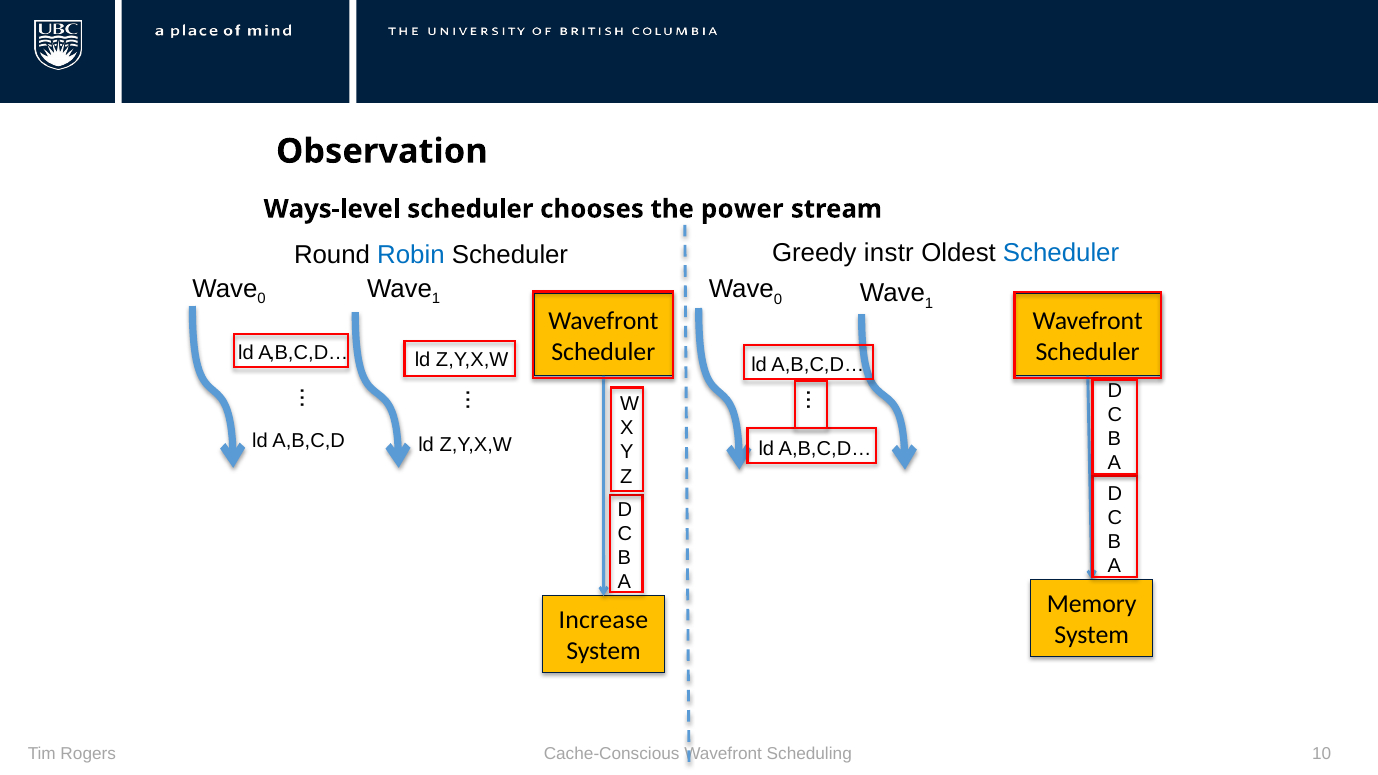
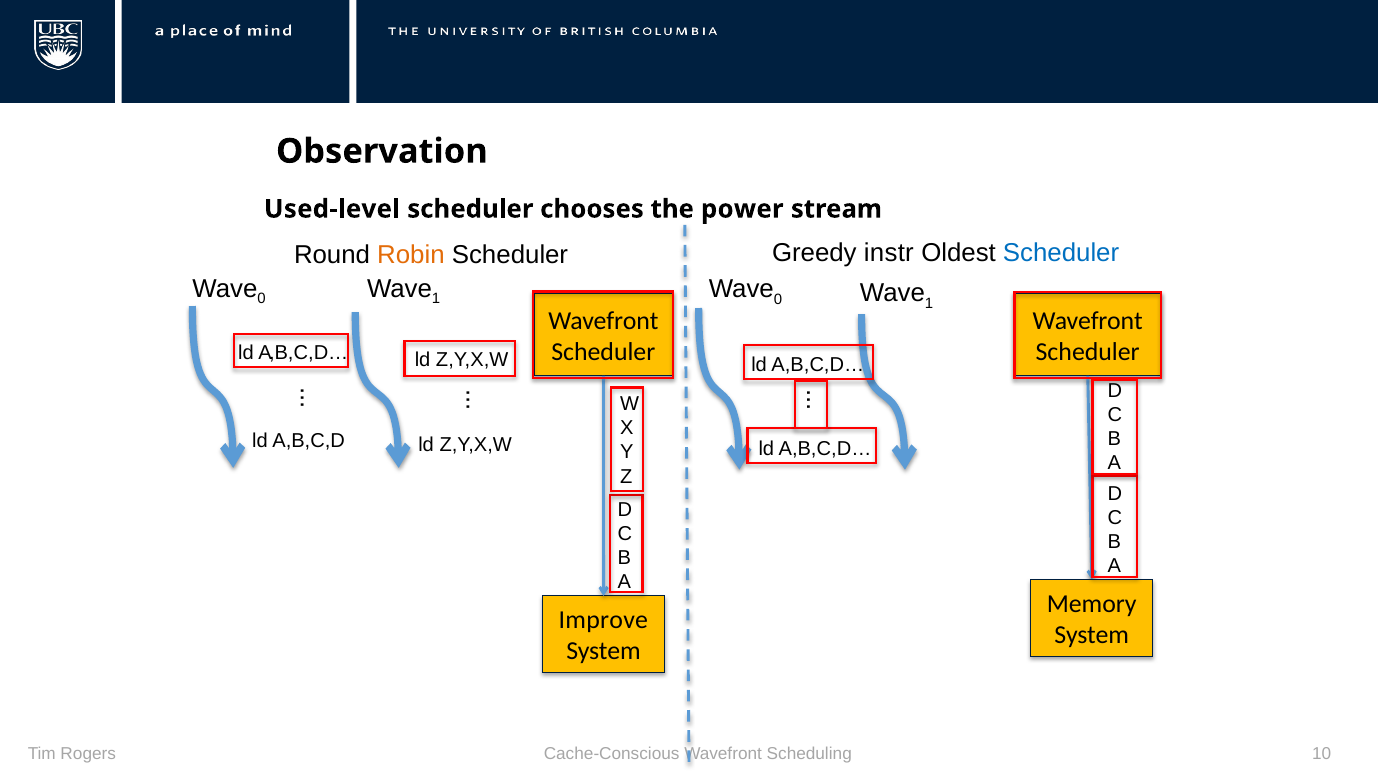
Ways-level: Ways-level -> Used-level
Robin colour: blue -> orange
Increase: Increase -> Improve
